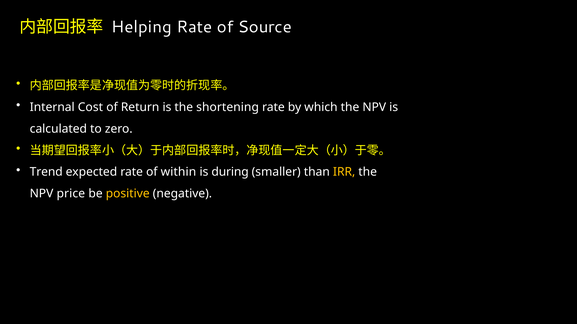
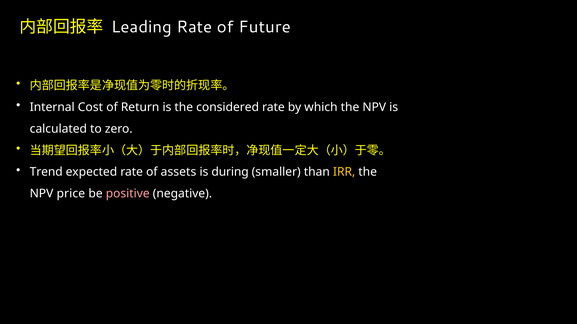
Helping: Helping -> Leading
Source: Source -> Future
shortening: shortening -> considered
within: within -> assets
positive colour: yellow -> pink
